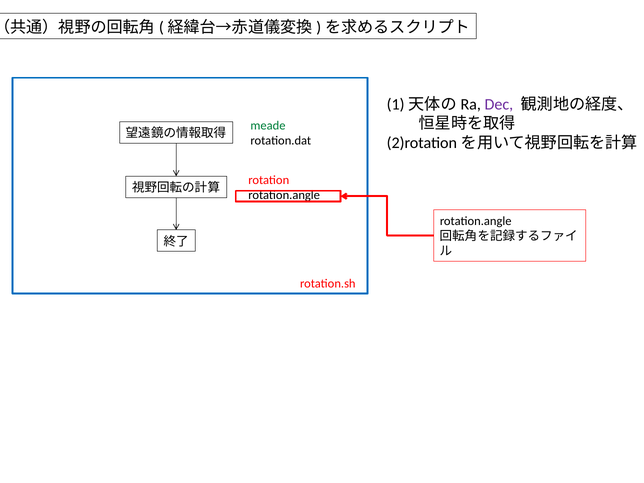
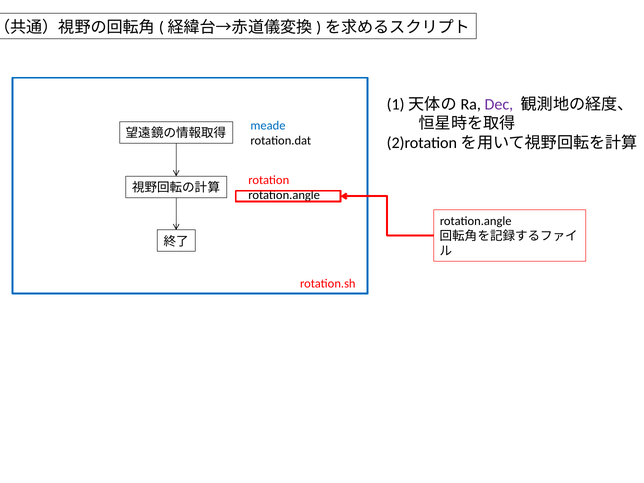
meade colour: green -> blue
